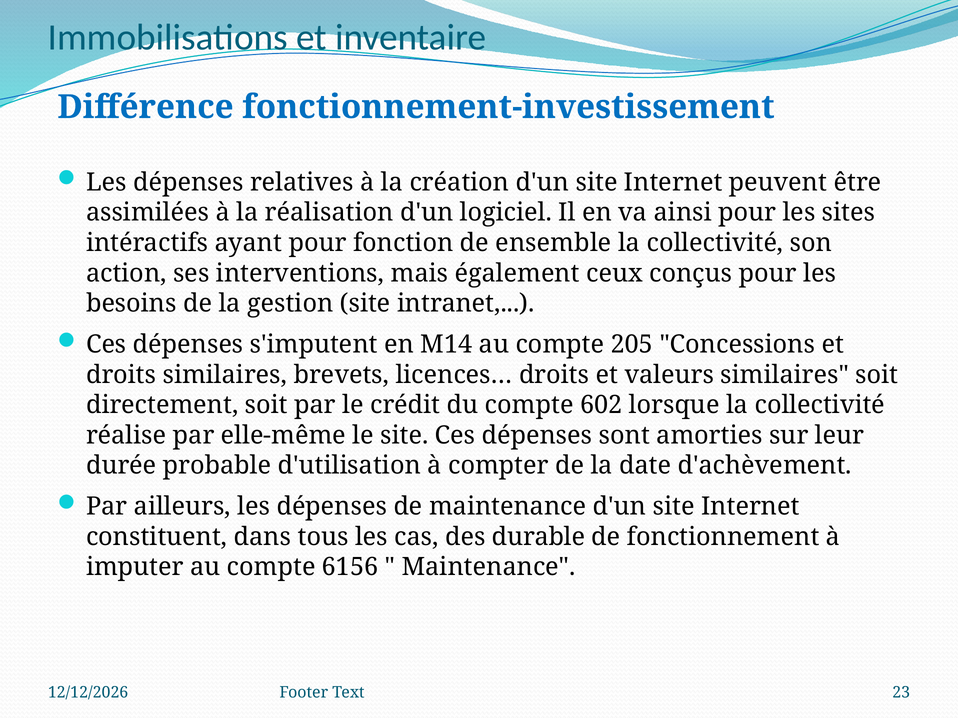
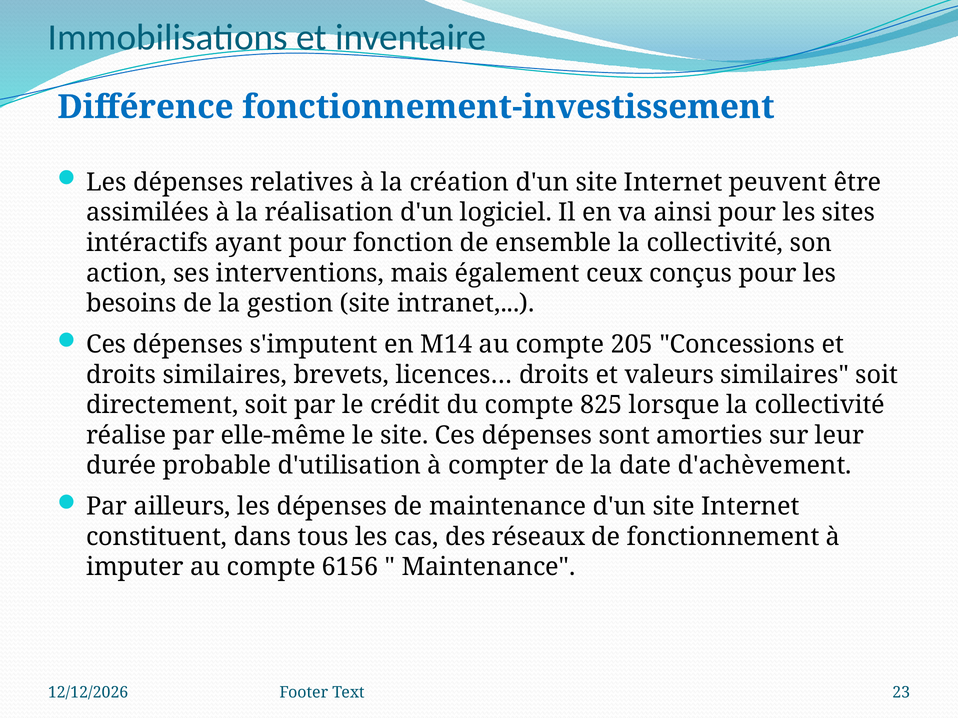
602: 602 -> 825
durable: durable -> réseaux
